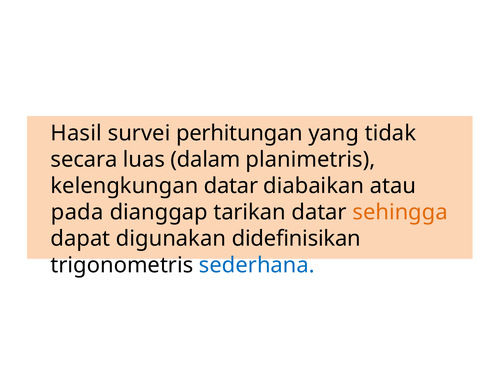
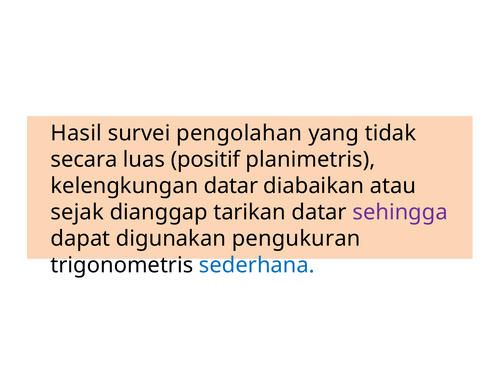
perhitungan: perhitungan -> pengolahan
dalam: dalam -> positif
pada: pada -> sejak
sehingga colour: orange -> purple
didefinisikan: didefinisikan -> pengukuran
